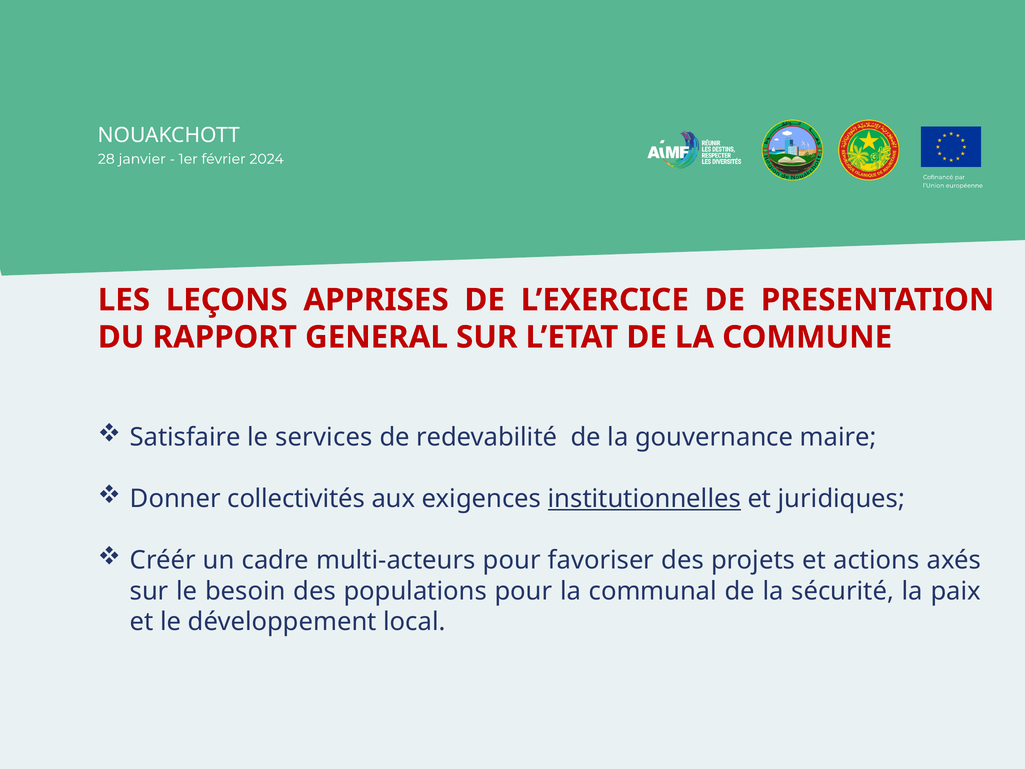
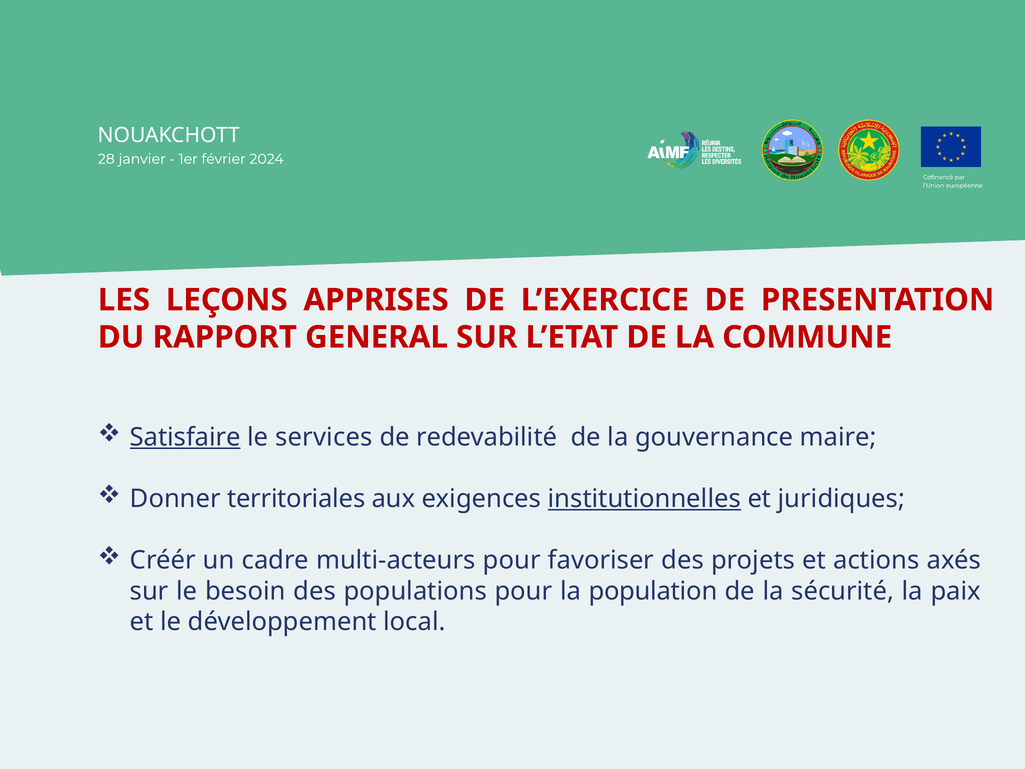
Satisfaire underline: none -> present
collectivités: collectivités -> territoriales
communal: communal -> population
